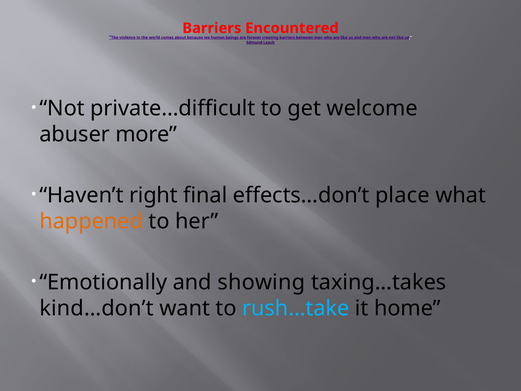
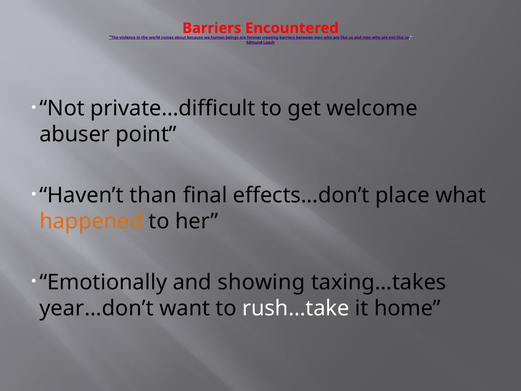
more: more -> point
right: right -> than
kind…don’t: kind…don’t -> year…don’t
rush…take colour: light blue -> white
